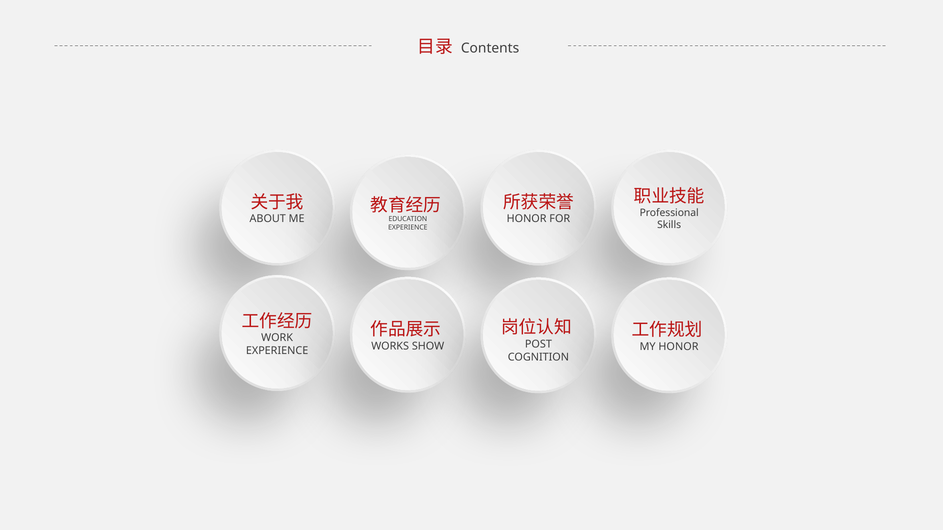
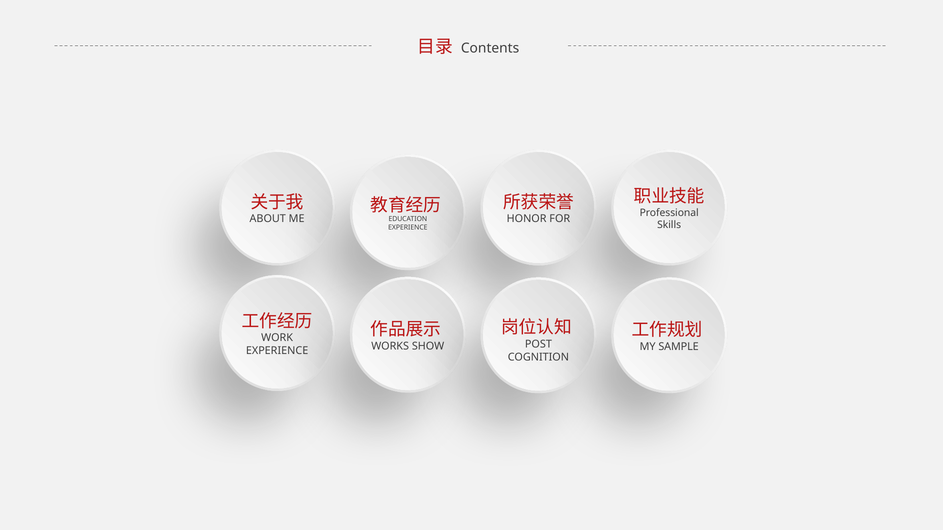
HONOR at (678, 347): HONOR -> SAMPLE
